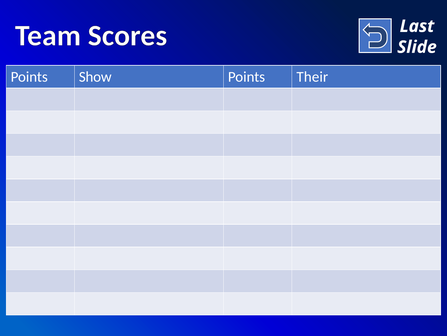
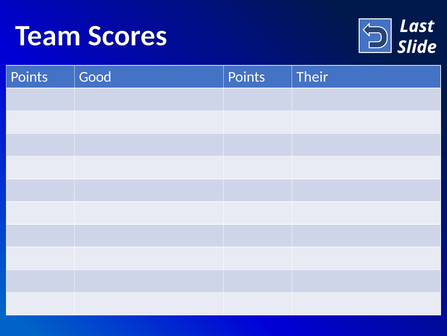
Show: Show -> Good
